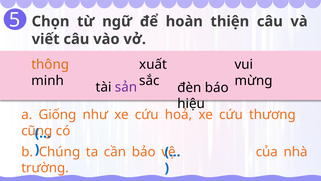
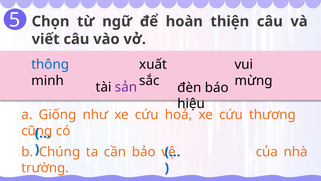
thông colour: orange -> blue
